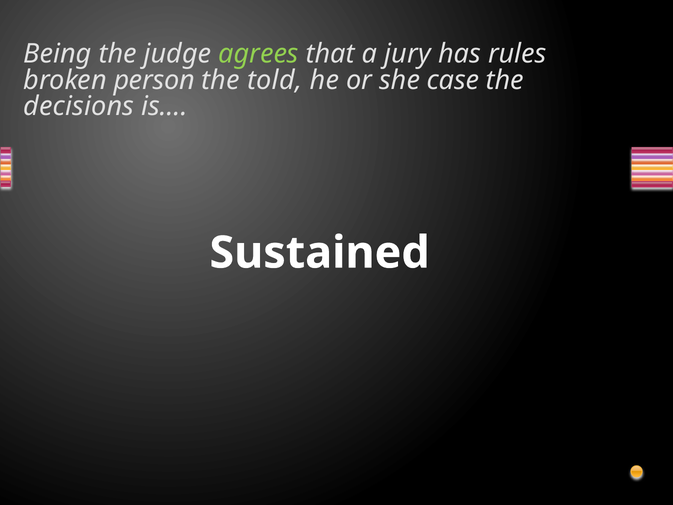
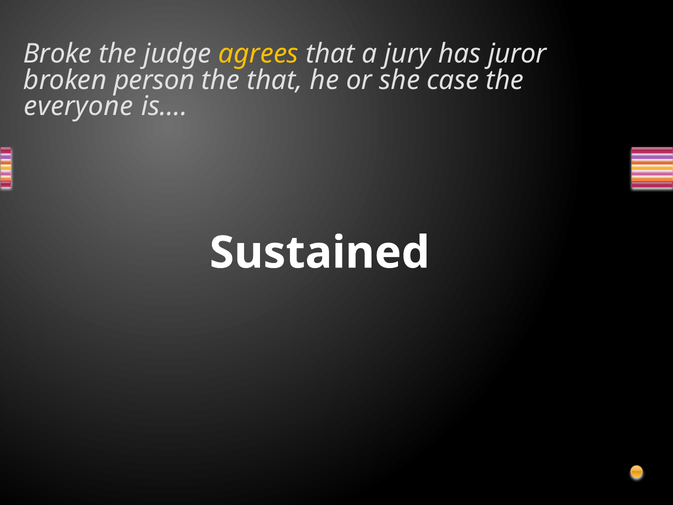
Being: Being -> Broke
agrees colour: light green -> yellow
rules: rules -> juror
the told: told -> that
decisions: decisions -> everyone
